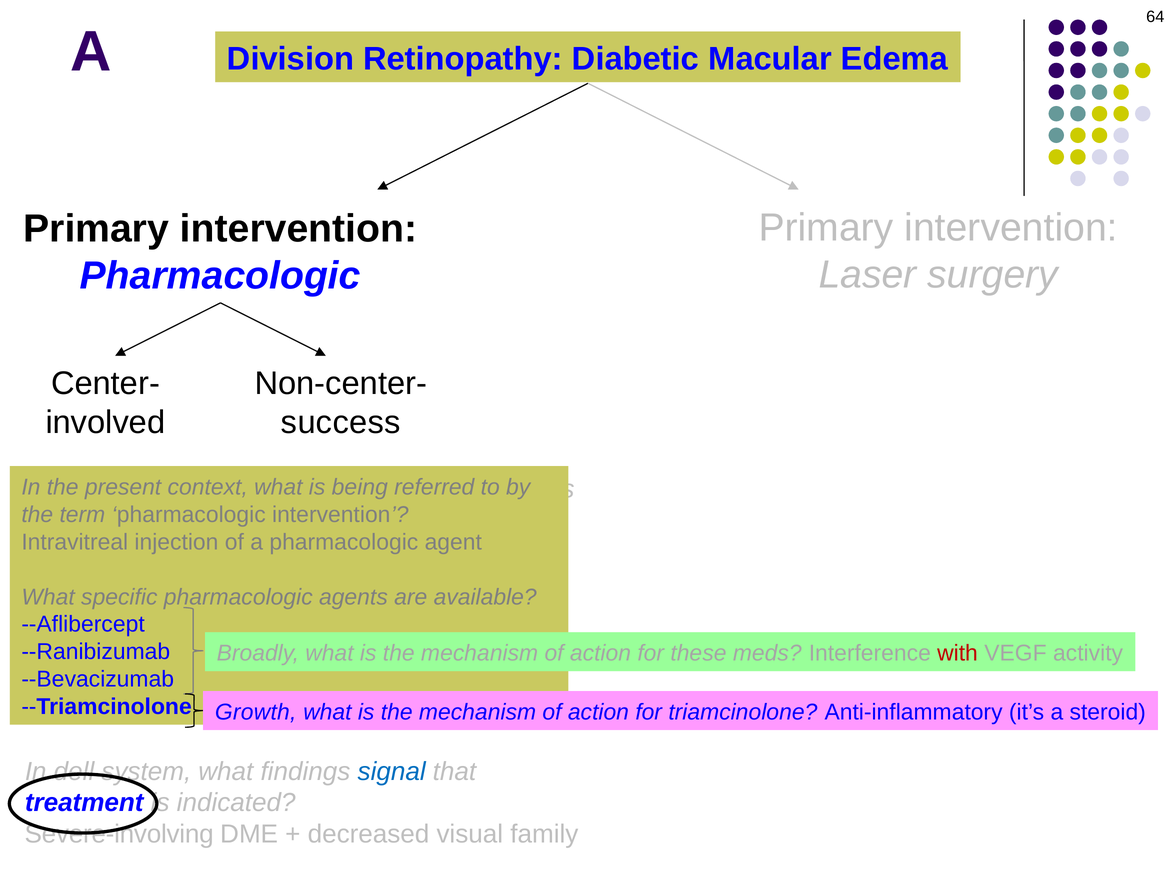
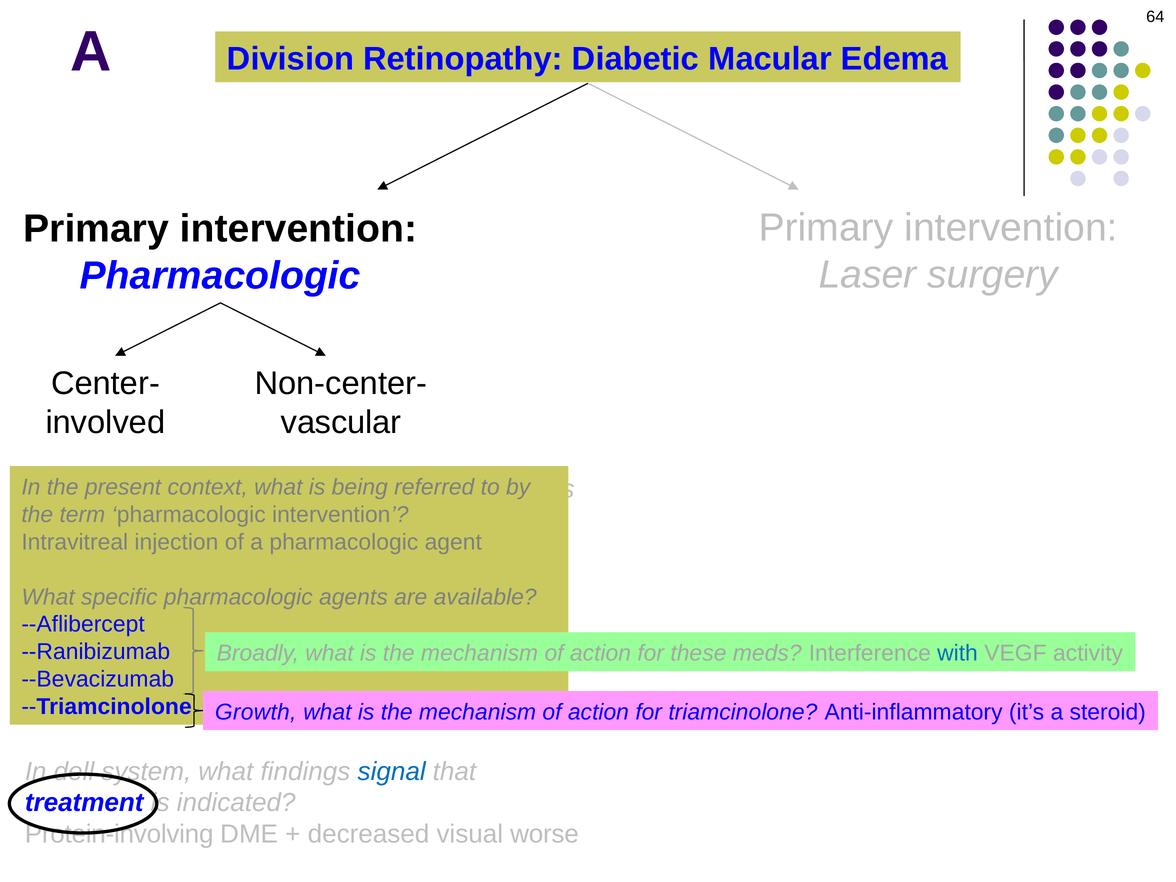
success: success -> vascular
with colour: red -> blue
Severe-involving: Severe-involving -> Protein-involving
family: family -> worse
